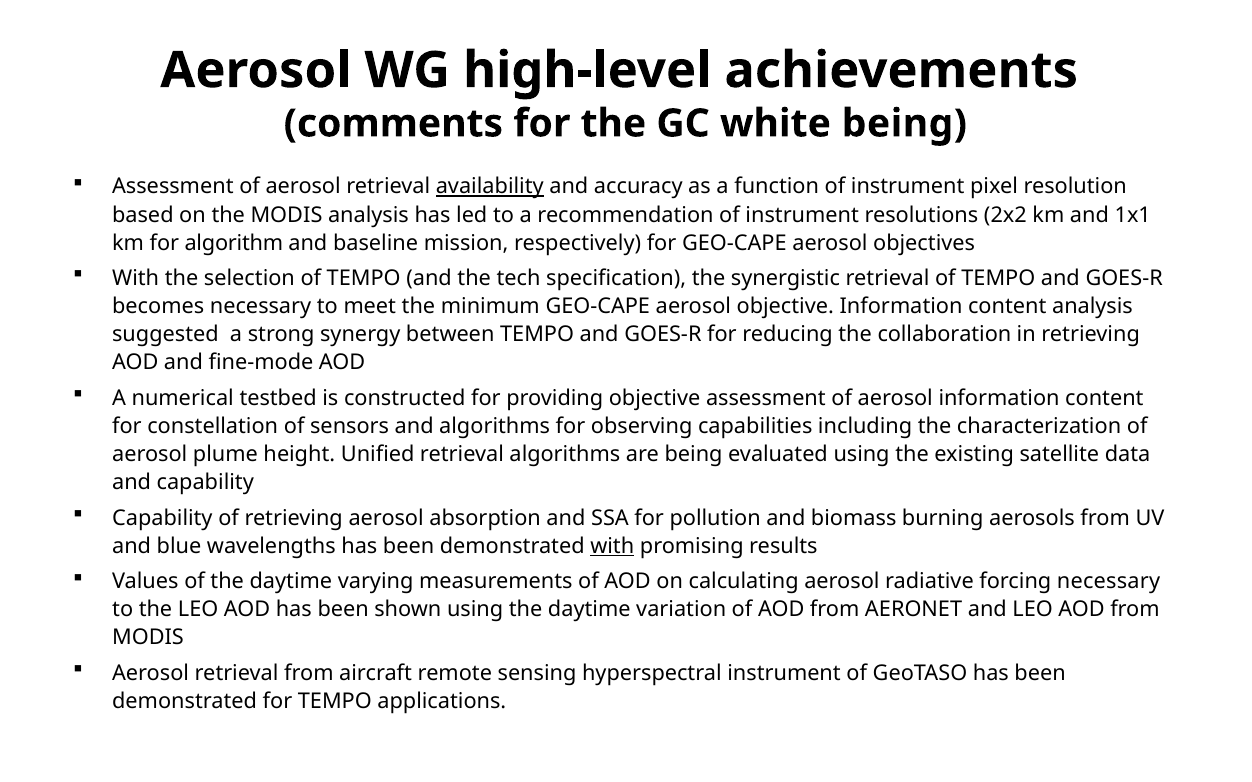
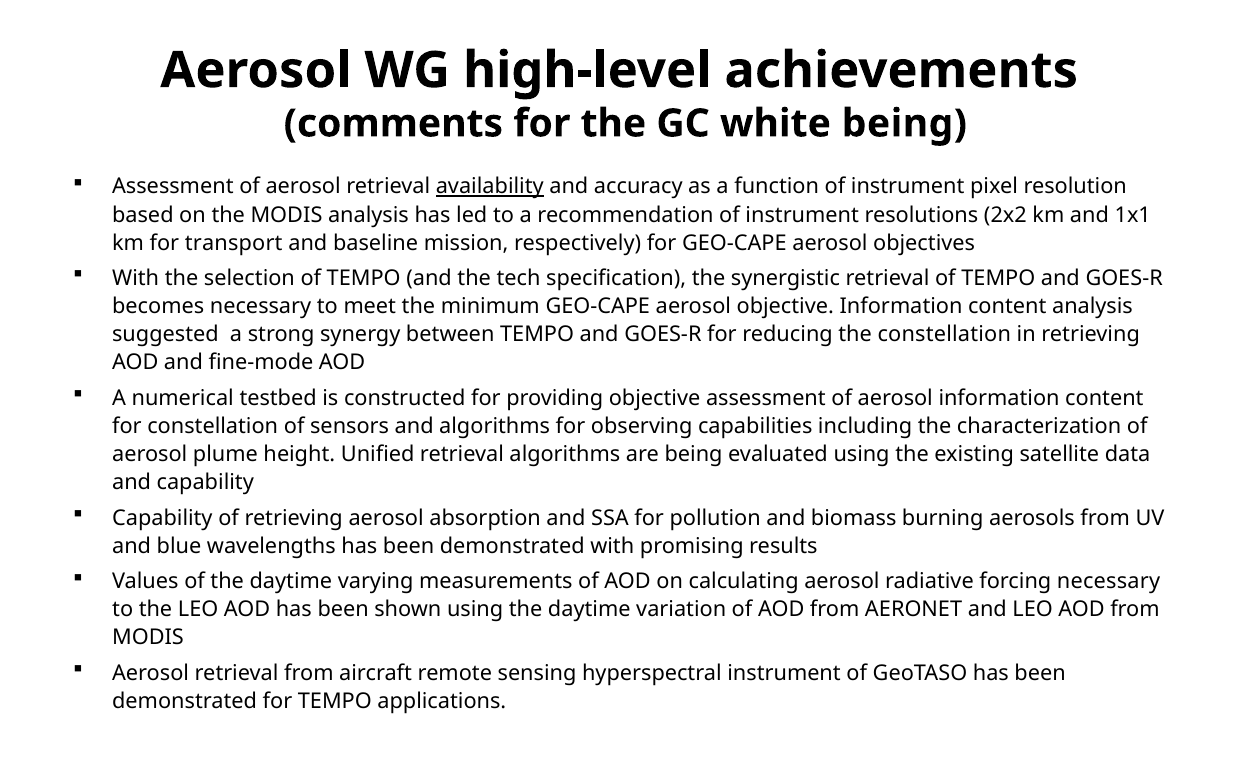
algorithm: algorithm -> transport
the collaboration: collaboration -> constellation
with at (612, 546) underline: present -> none
